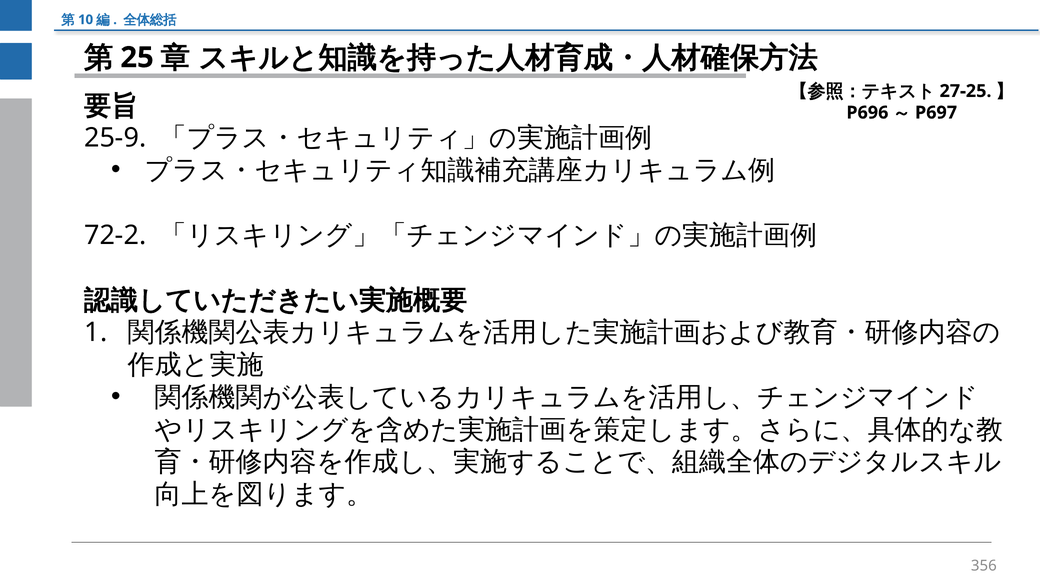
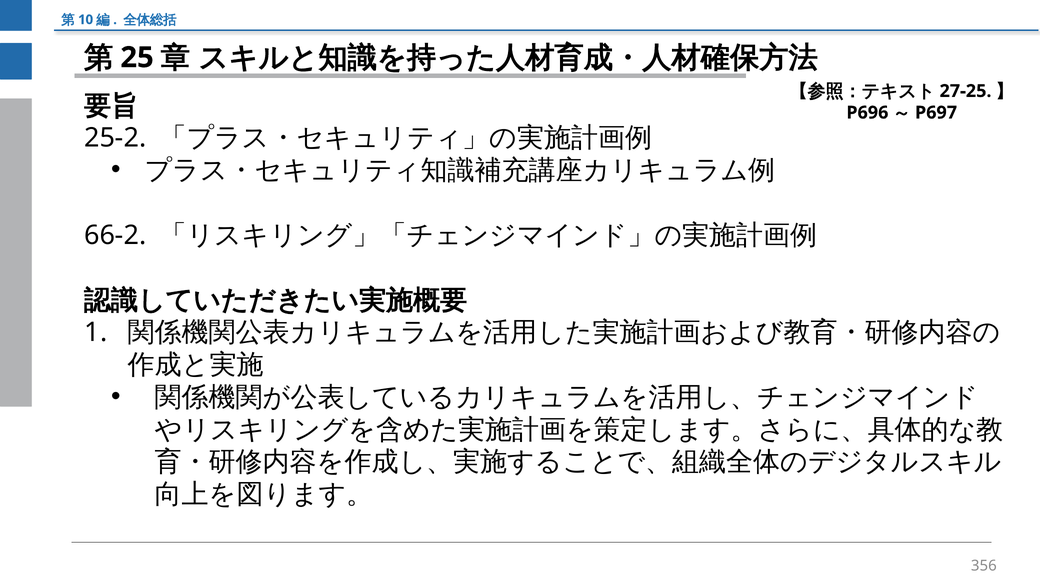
25-9: 25-9 -> 25-2
72-2: 72-2 -> 66-2
